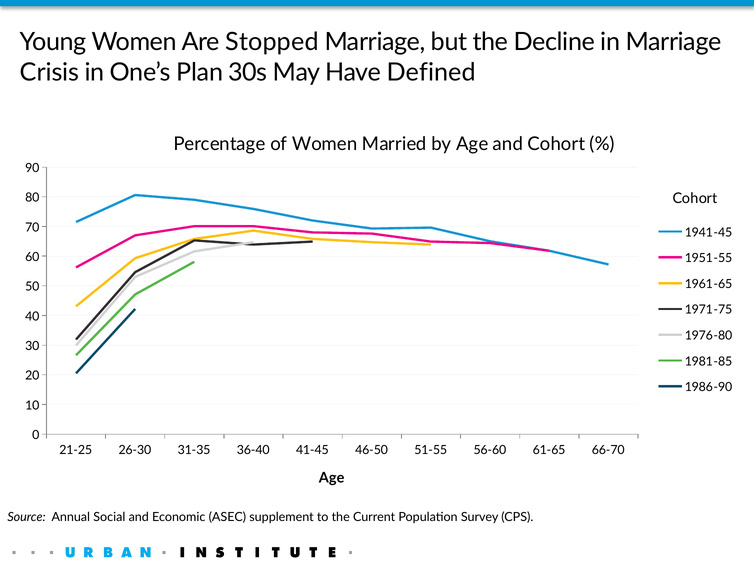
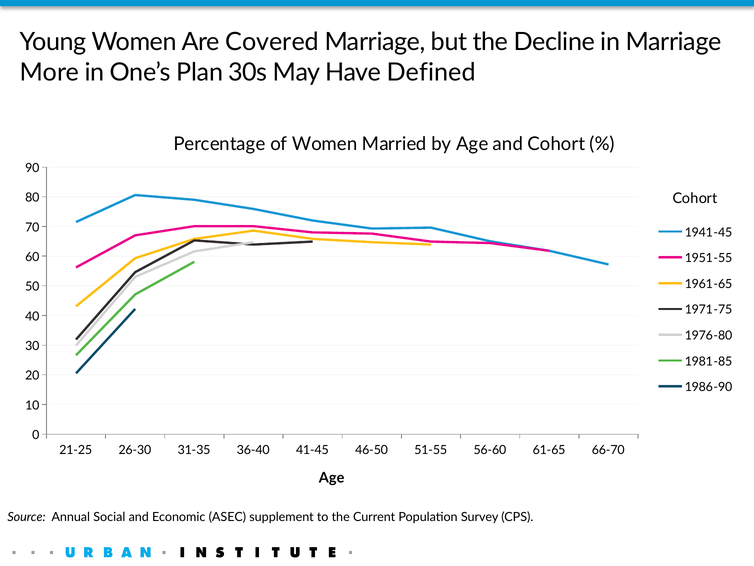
Stopped: Stopped -> Covered
Crisis: Crisis -> More
